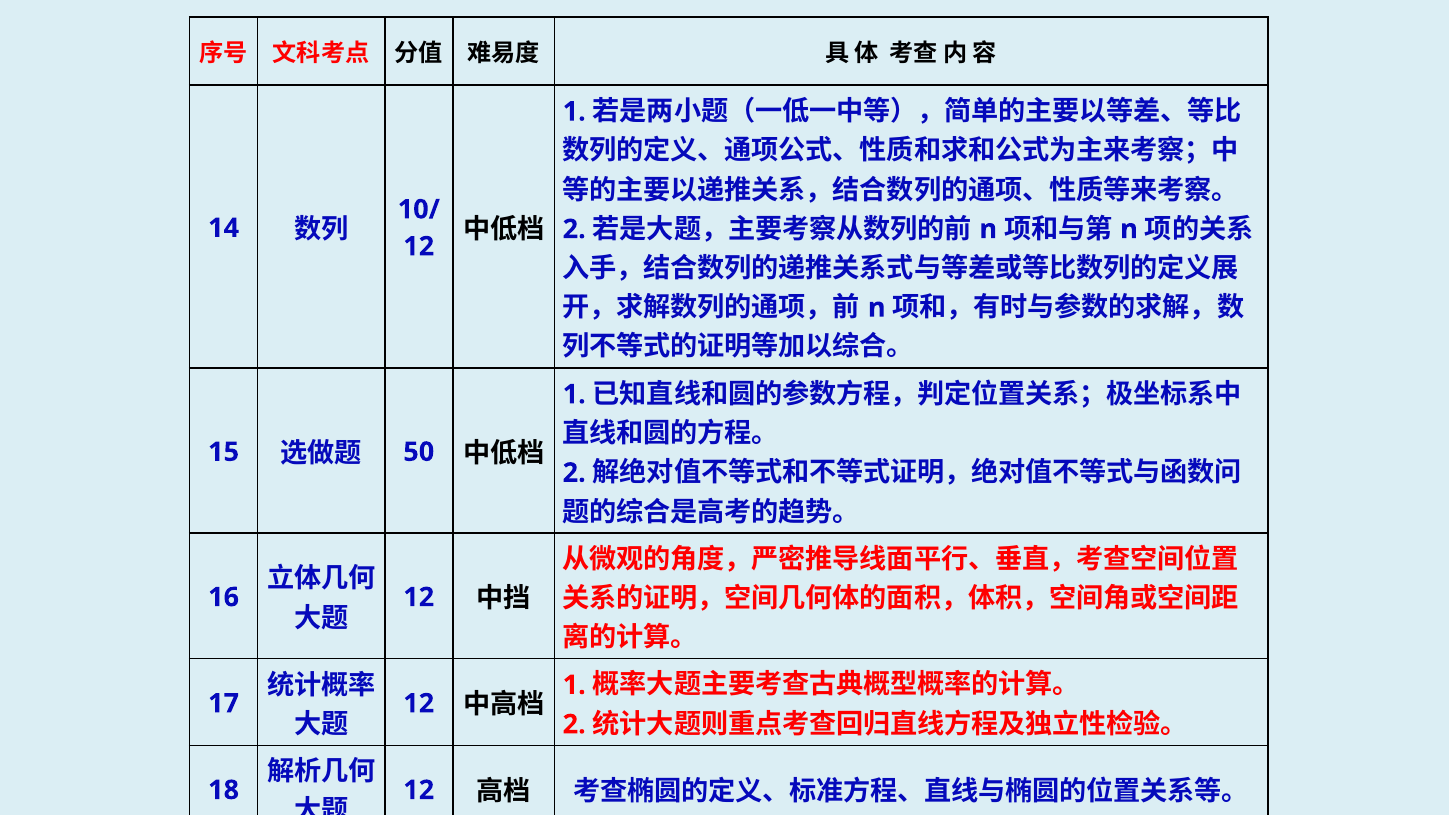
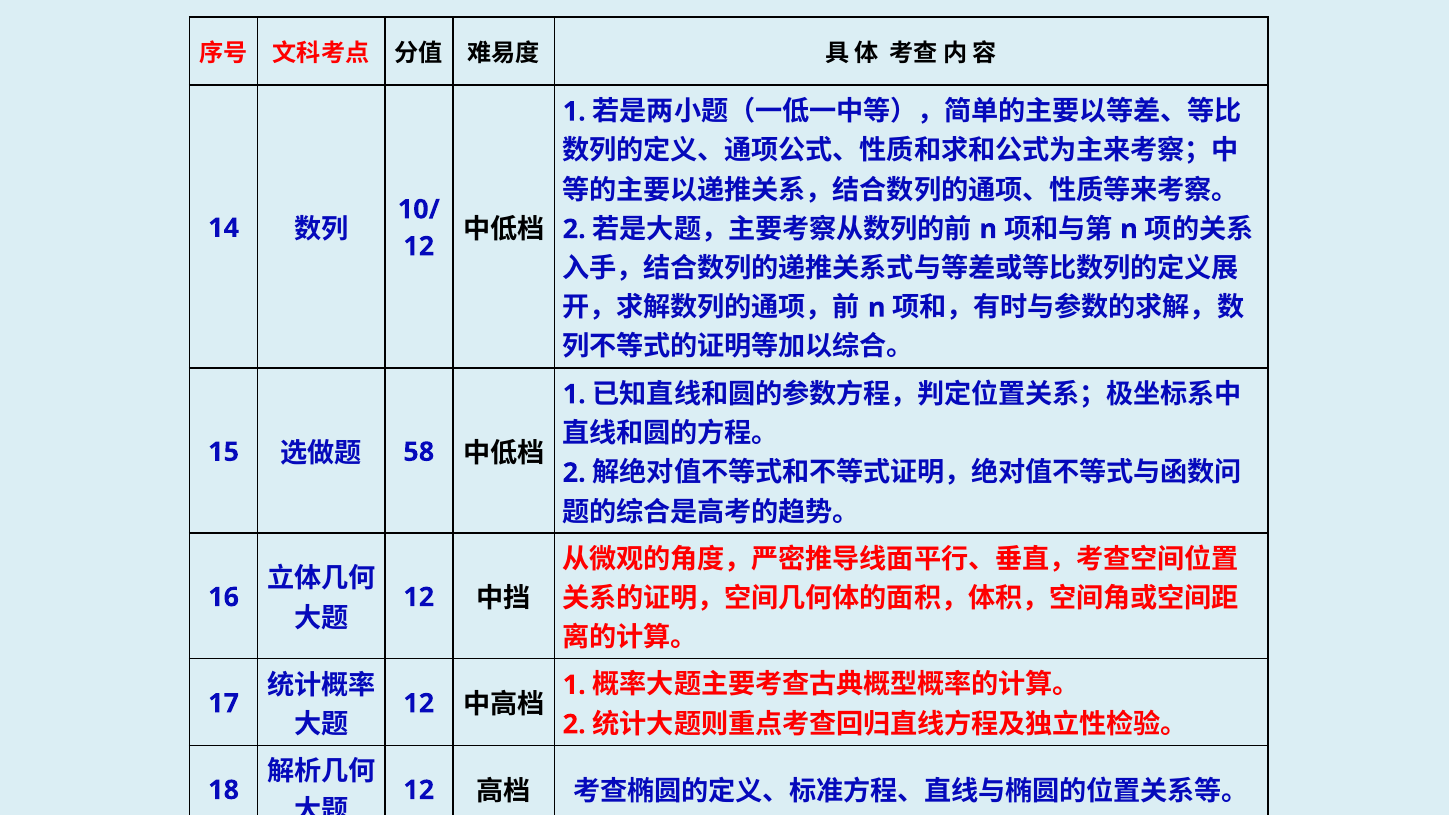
50: 50 -> 58
